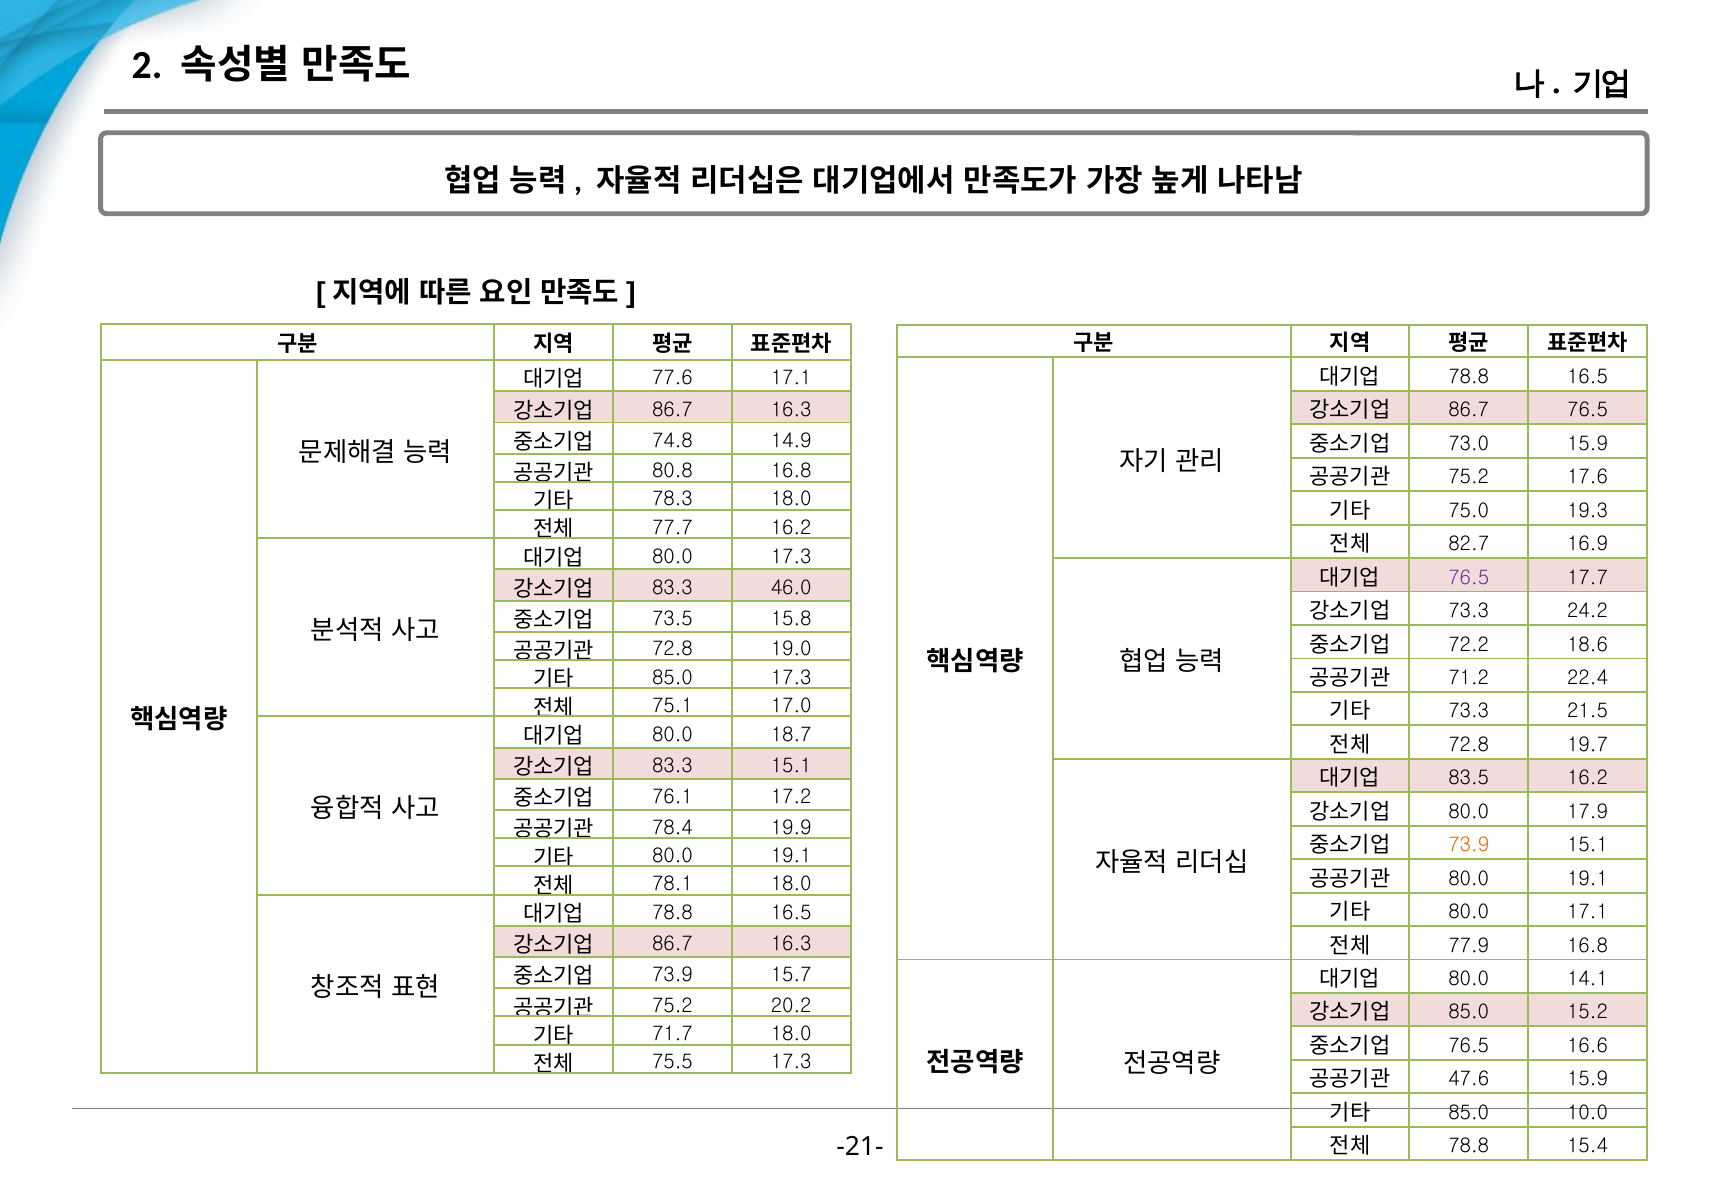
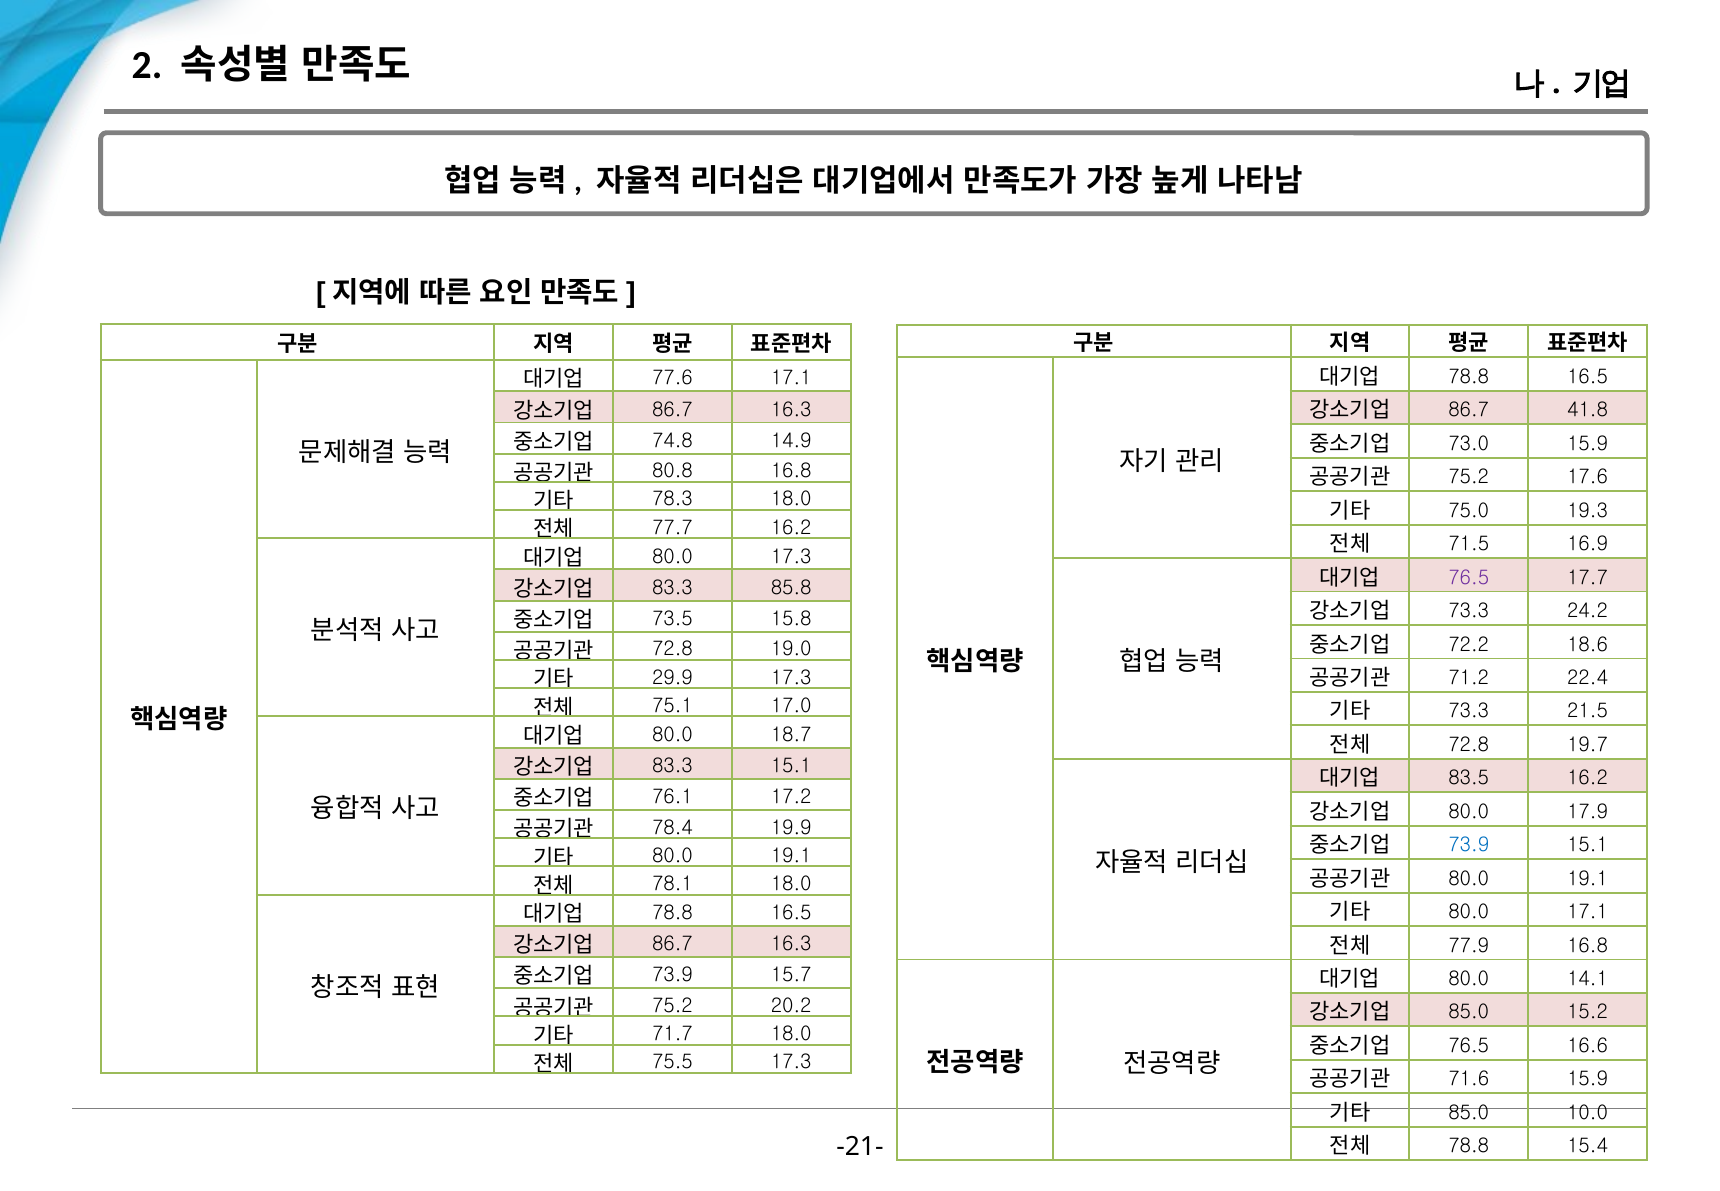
86.7 76.5: 76.5 -> 41.8
82.7: 82.7 -> 71.5
46.0: 46.0 -> 85.8
85.0 at (672, 677): 85.0 -> 29.9
73.9 at (1469, 845) colour: orange -> blue
47.6: 47.6 -> 71.6
